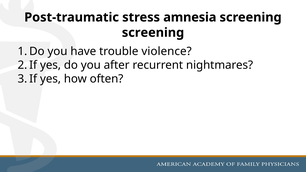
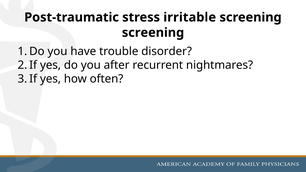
amnesia: amnesia -> irritable
violence: violence -> disorder
